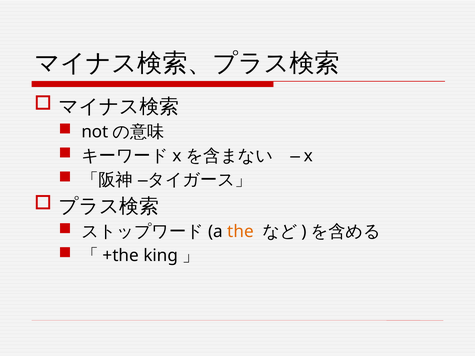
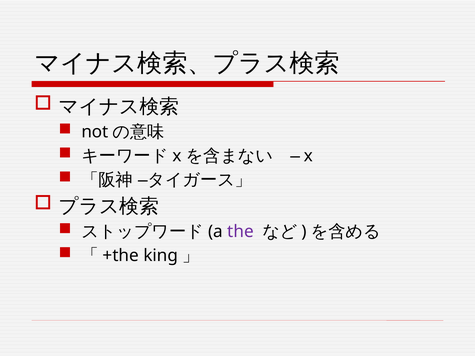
the colour: orange -> purple
